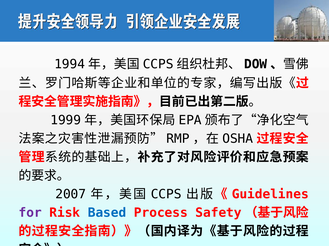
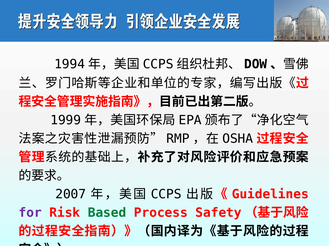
Based colour: blue -> green
